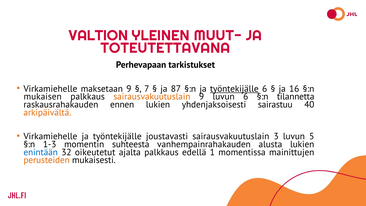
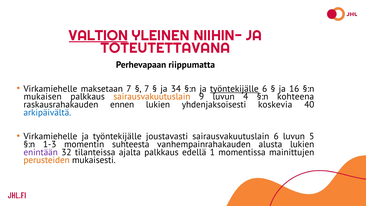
VALTION underline: none -> present
MUUT-: MUUT- -> NIIHIN-
tarkistukset: tarkistukset -> riippumatta
maksetaan 9: 9 -> 7
87: 87 -> 34
luvun 6: 6 -> 4
tilannetta: tilannetta -> kohteena
sairastuu: sairastuu -> koskevia
arkipäivältä colour: orange -> blue
sairausvakuutuslain 3: 3 -> 6
enintään colour: blue -> purple
oikeutetut: oikeutetut -> tilanteissa
